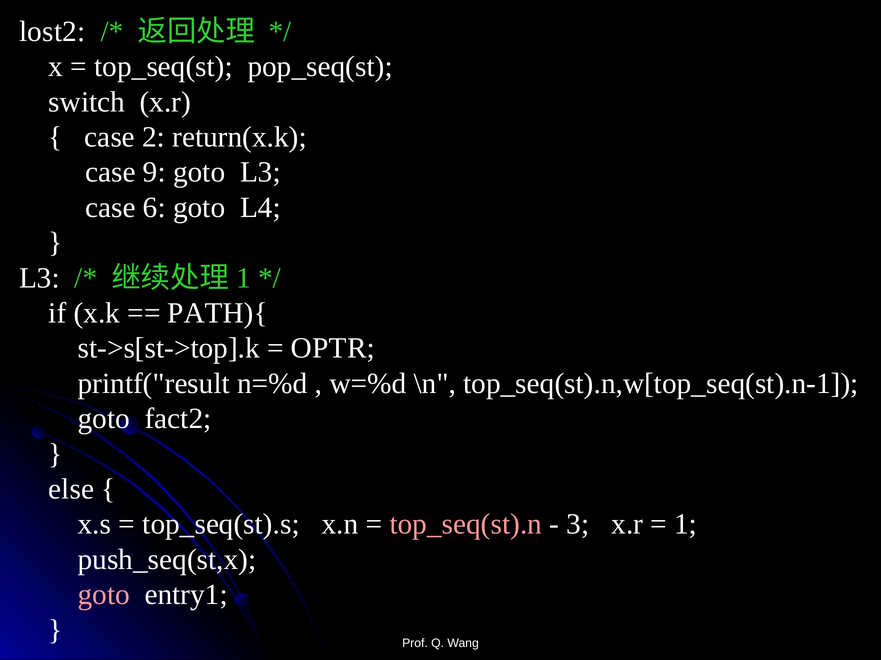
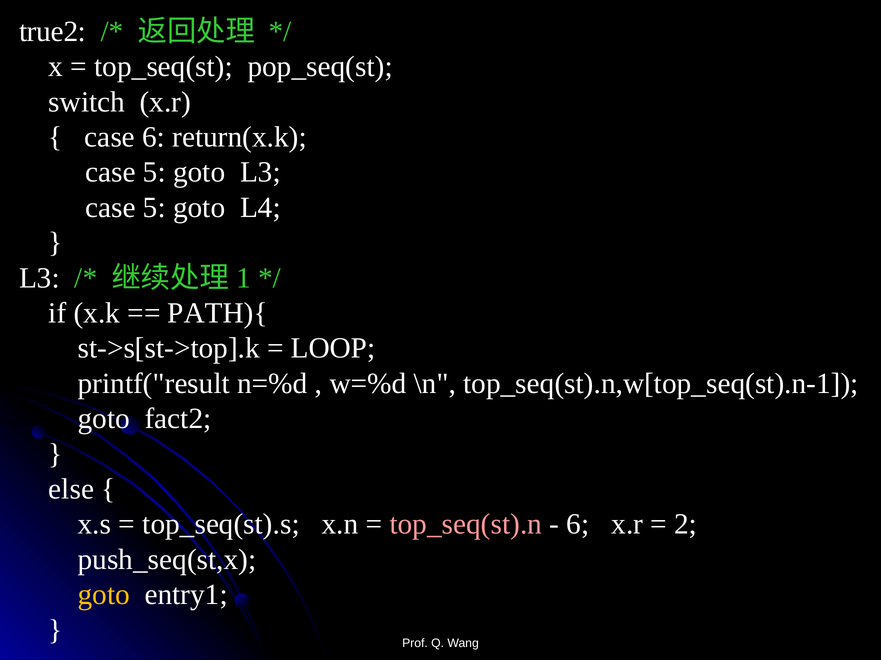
lost2: lost2 -> true2
case 2: 2 -> 6
9 at (154, 172): 9 -> 5
6 at (154, 208): 6 -> 5
OPTR: OPTR -> LOOP
3 at (578, 525): 3 -> 6
1: 1 -> 2
goto at (104, 595) colour: pink -> yellow
